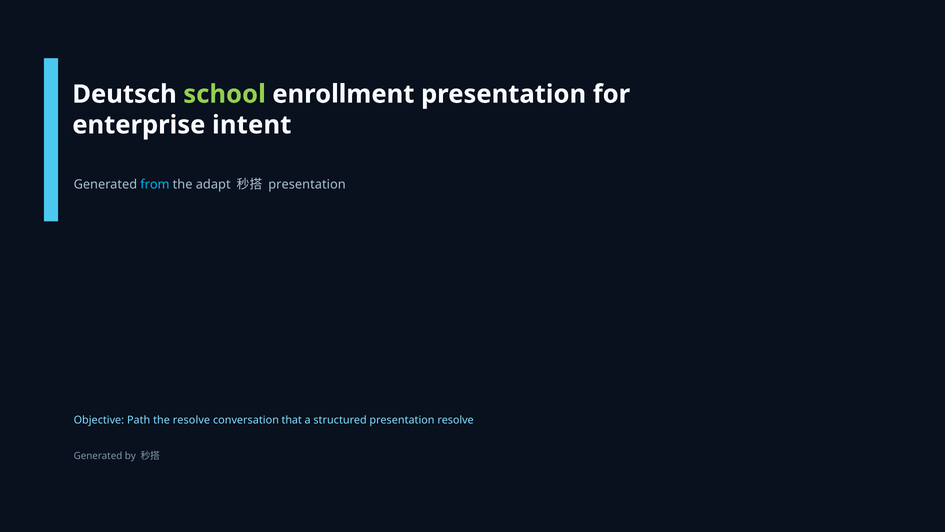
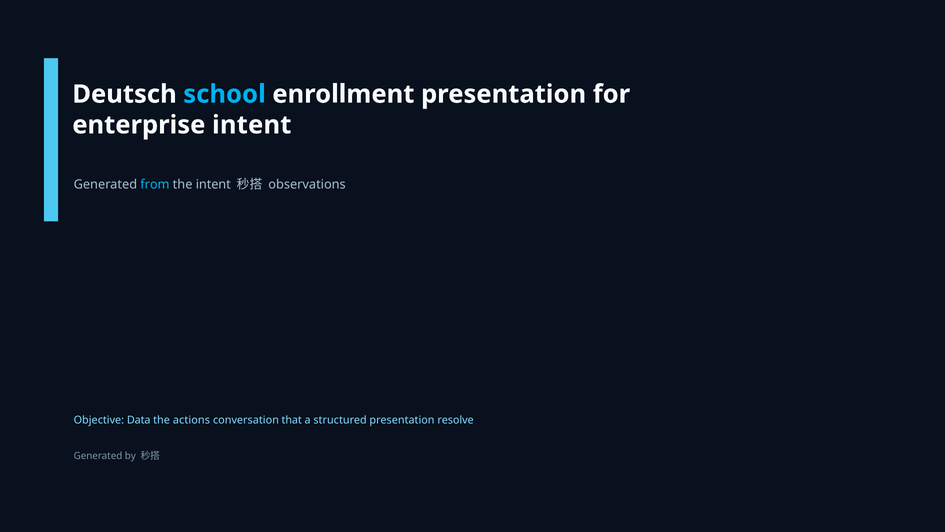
school colour: light green -> light blue
the adapt: adapt -> intent
presentation at (307, 184): presentation -> observations
Path: Path -> Data
the resolve: resolve -> actions
